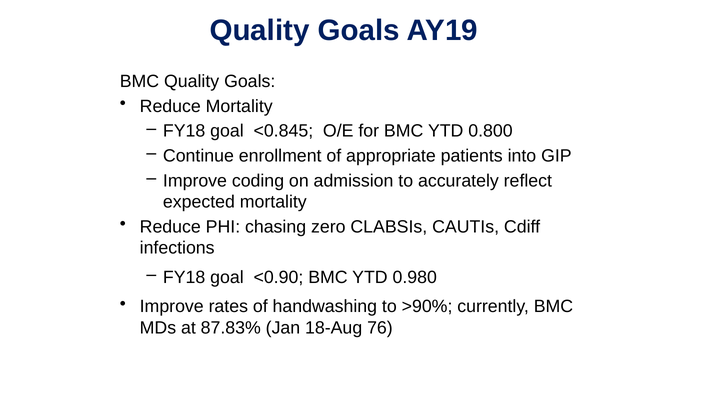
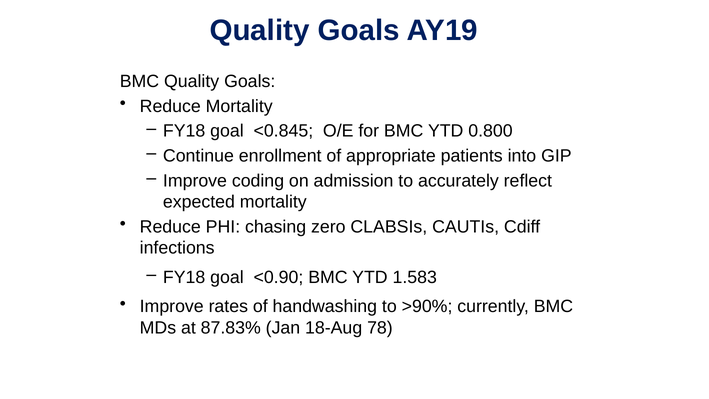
0.980: 0.980 -> 1.583
76: 76 -> 78
